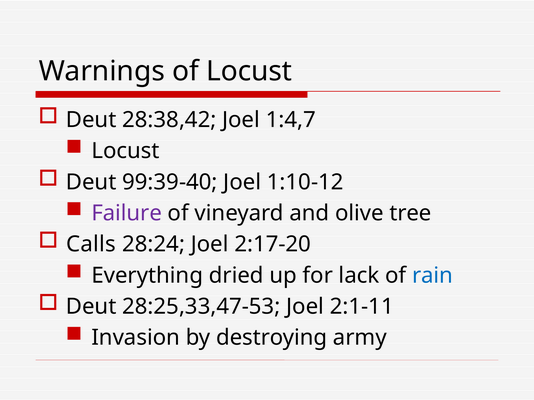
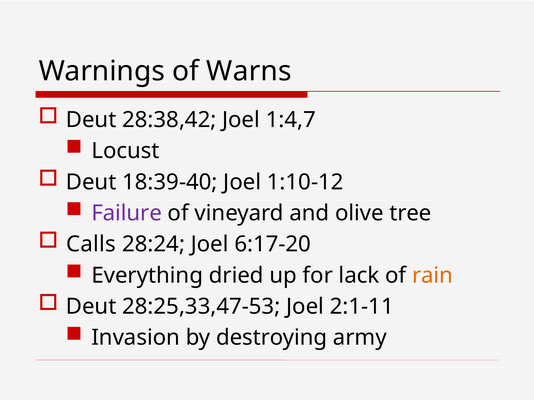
of Locust: Locust -> Warns
99:39-40: 99:39-40 -> 18:39-40
2:17-20: 2:17-20 -> 6:17-20
rain colour: blue -> orange
